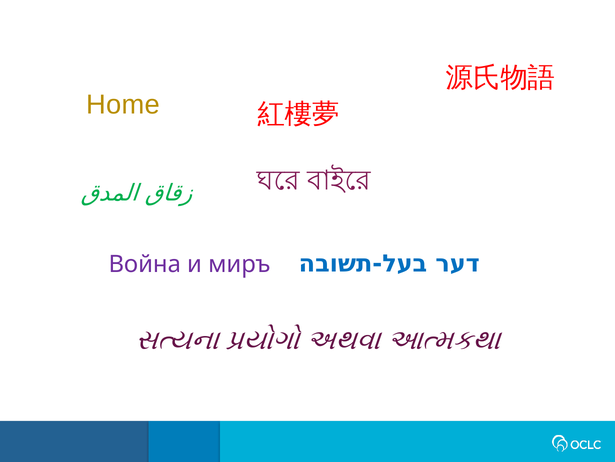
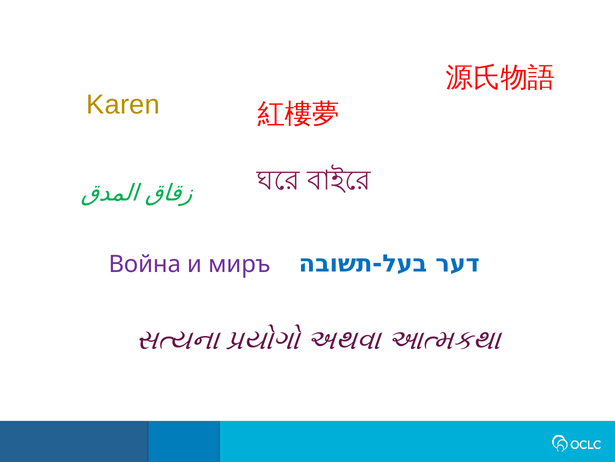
Home: Home -> Karen
